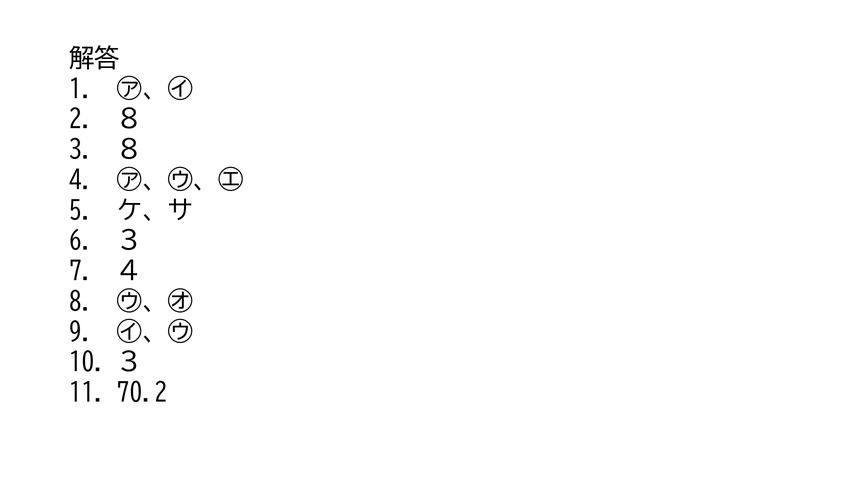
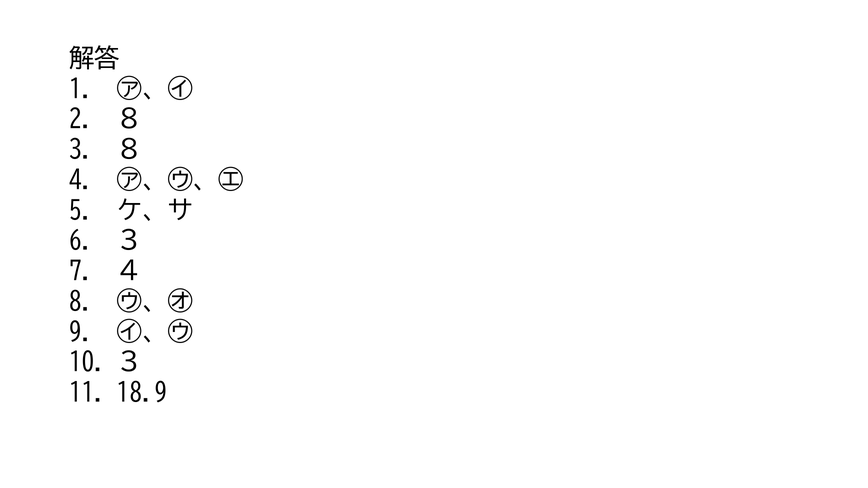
70.2: 70.2 -> 18.9
